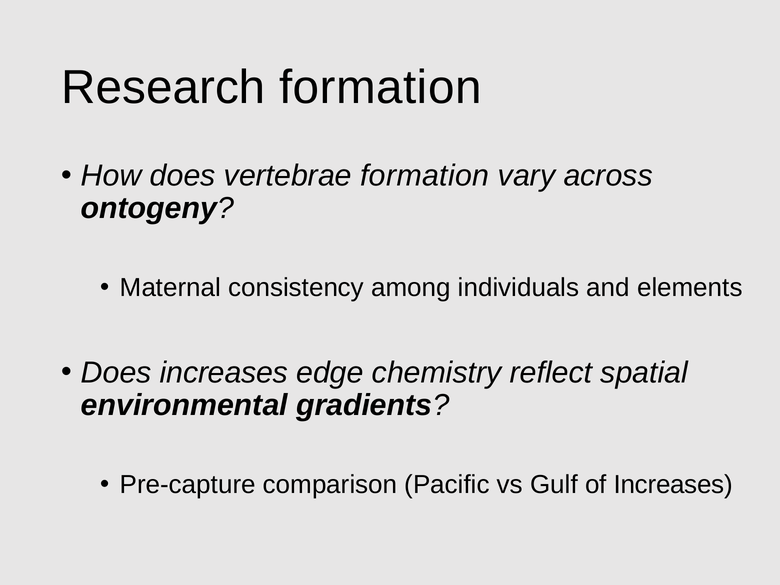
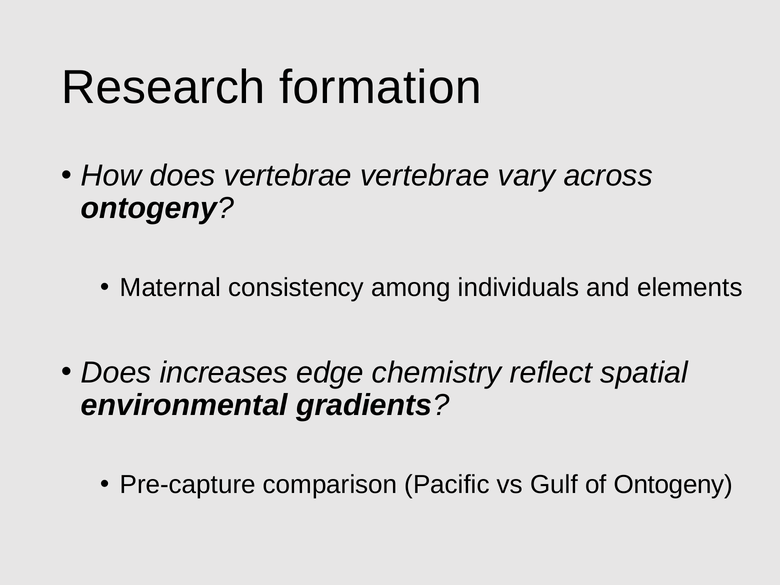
vertebrae formation: formation -> vertebrae
of Increases: Increases -> Ontogeny
